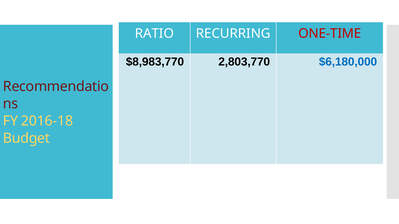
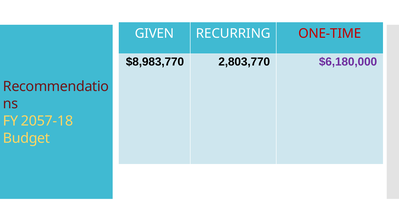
RATIO: RATIO -> GIVEN
$6,180,000 colour: blue -> purple
2016-18: 2016-18 -> 2057-18
